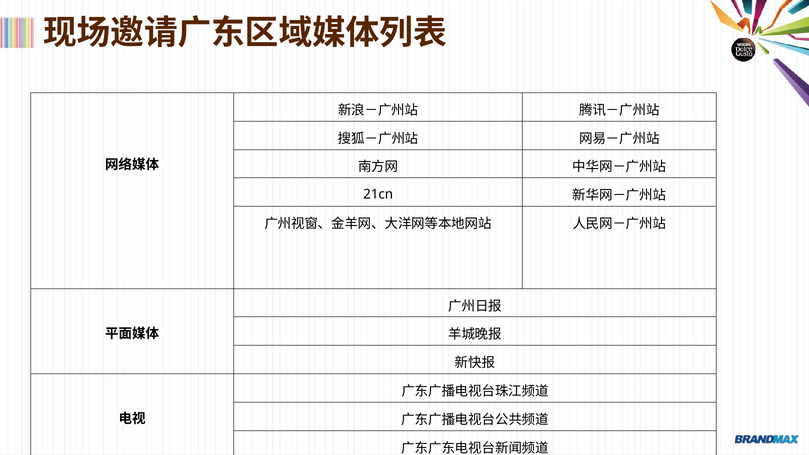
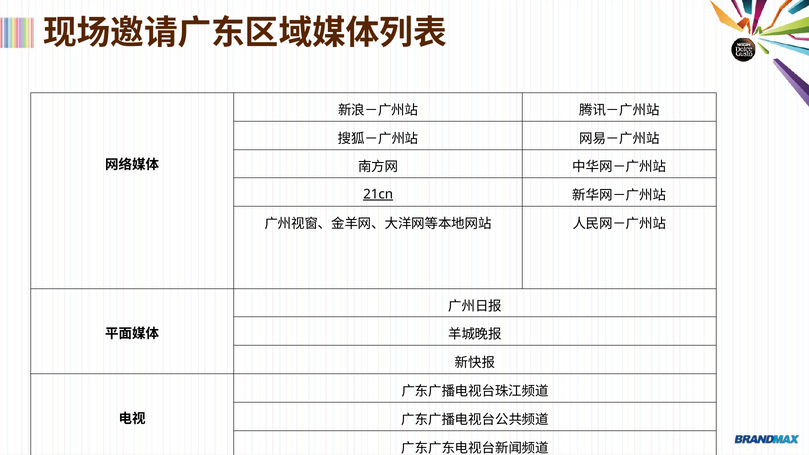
21cn underline: none -> present
